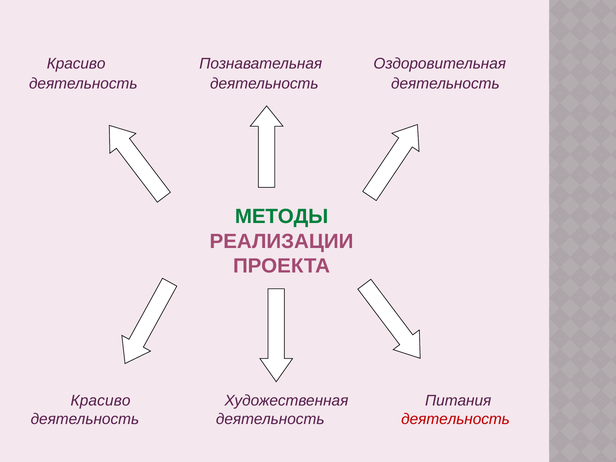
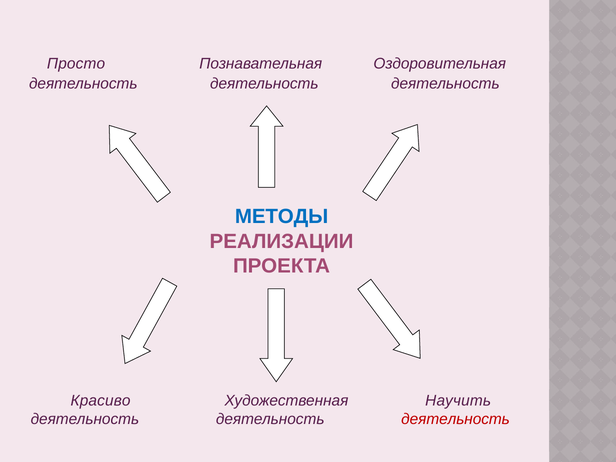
Красиво at (76, 64): Красиво -> Просто
МЕТОДЫ colour: green -> blue
Питания: Питания -> Научить
